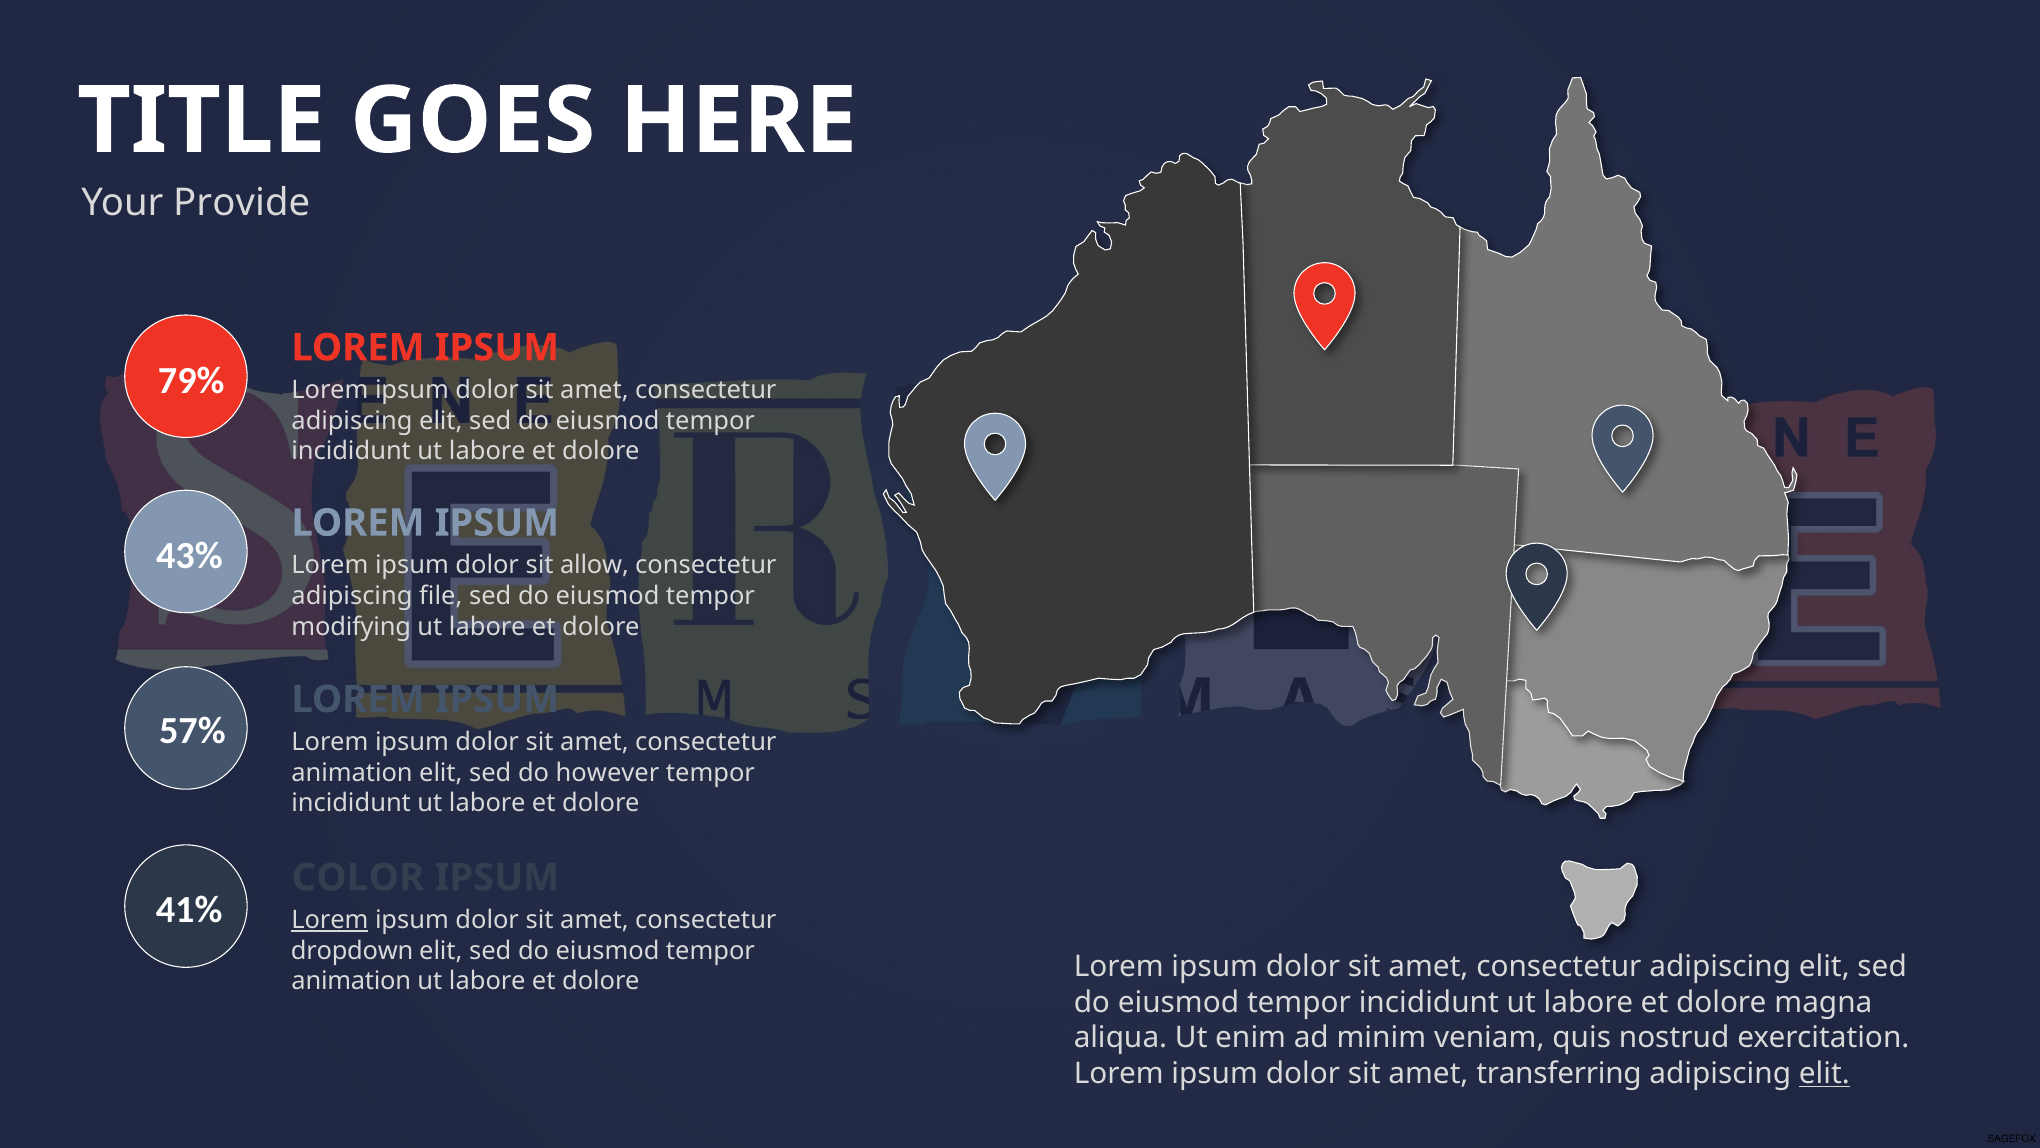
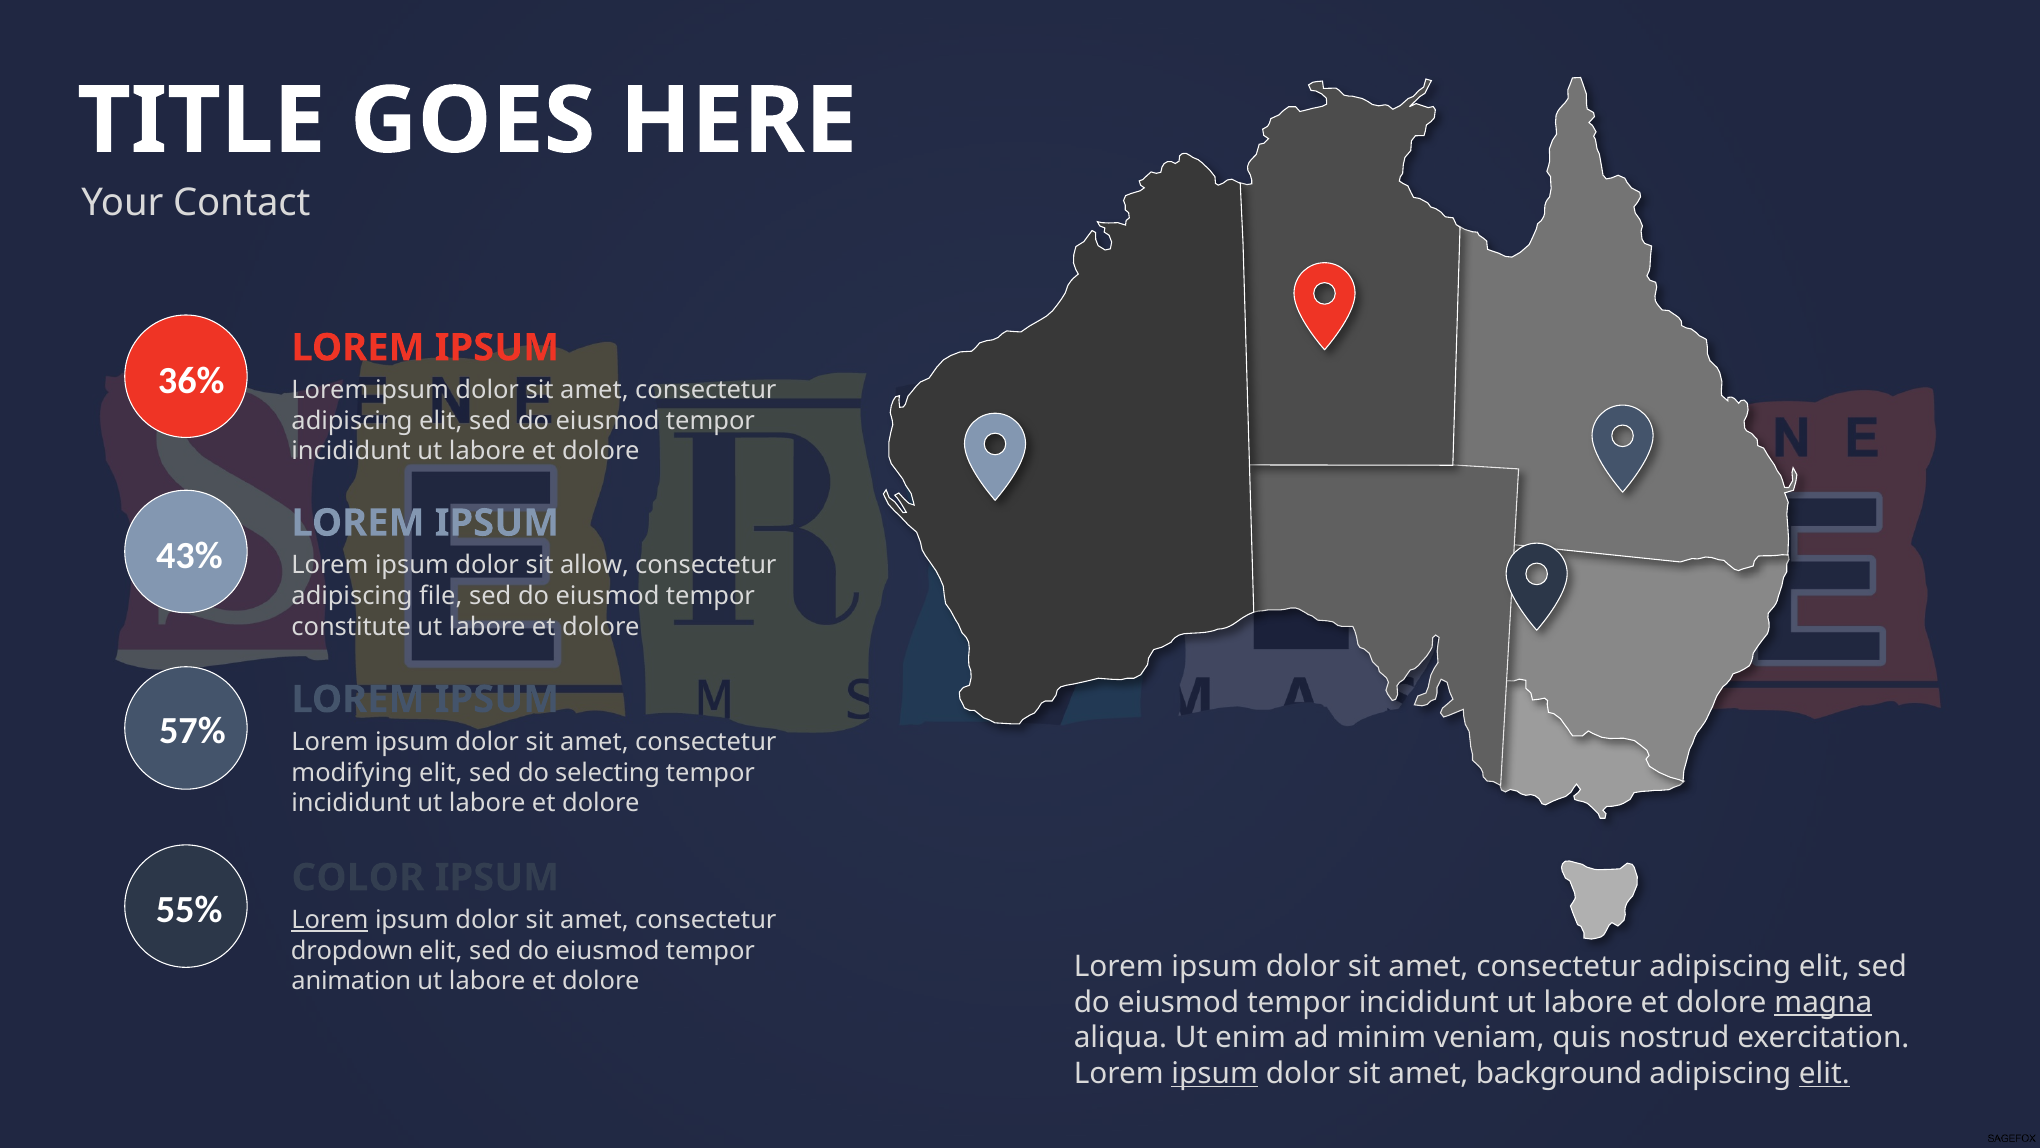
Provide: Provide -> Contact
79%: 79% -> 36%
modifying: modifying -> constitute
animation at (352, 772): animation -> modifying
however: however -> selecting
41%: 41% -> 55%
magna underline: none -> present
ipsum at (1215, 1073) underline: none -> present
transferring: transferring -> background
